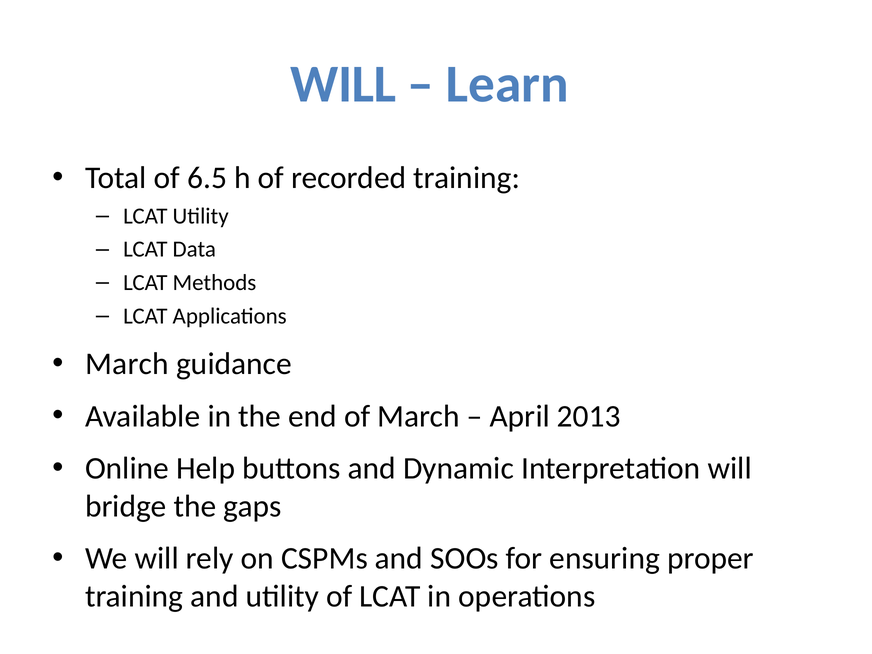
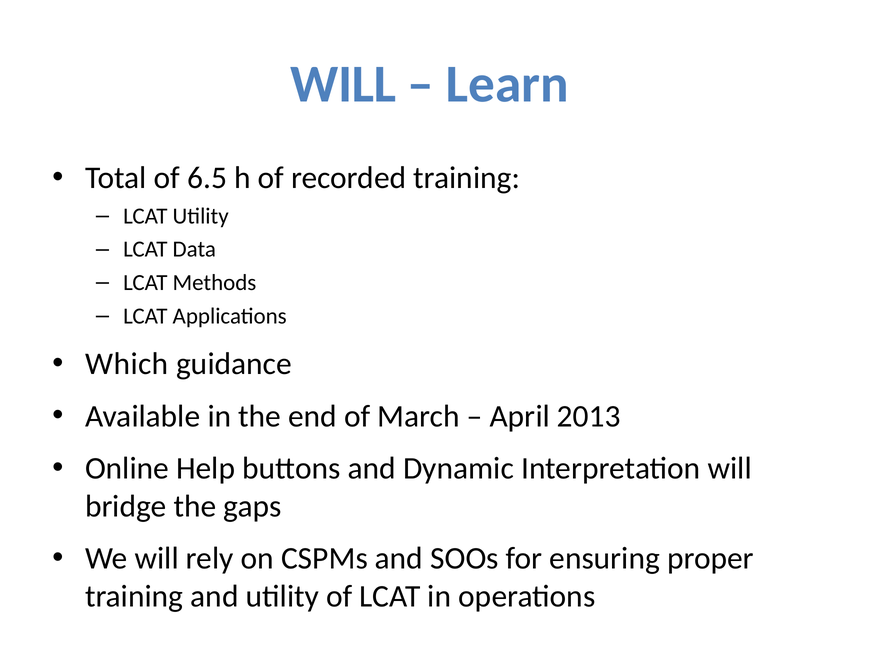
March at (127, 364): March -> Which
